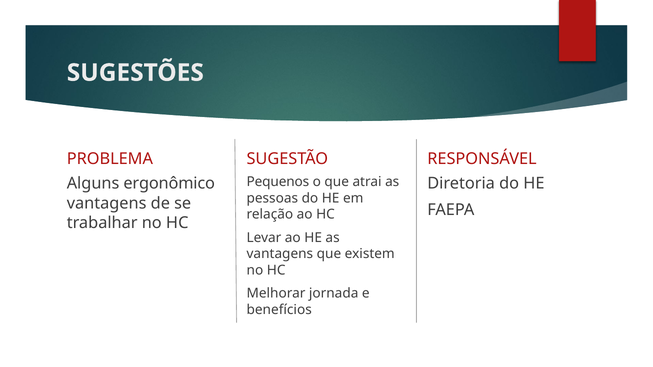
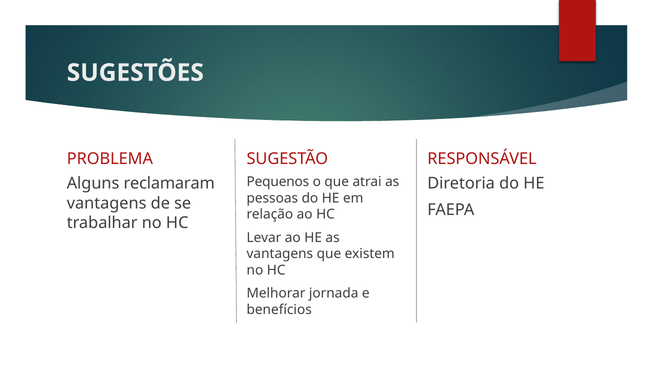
ergonômico: ergonômico -> reclamaram
